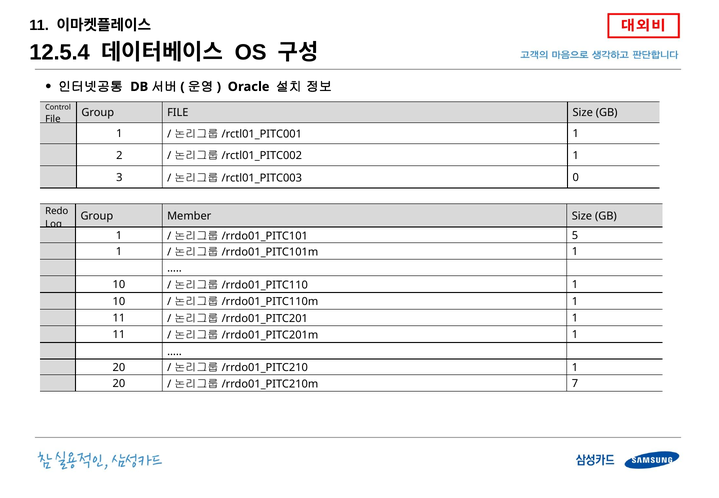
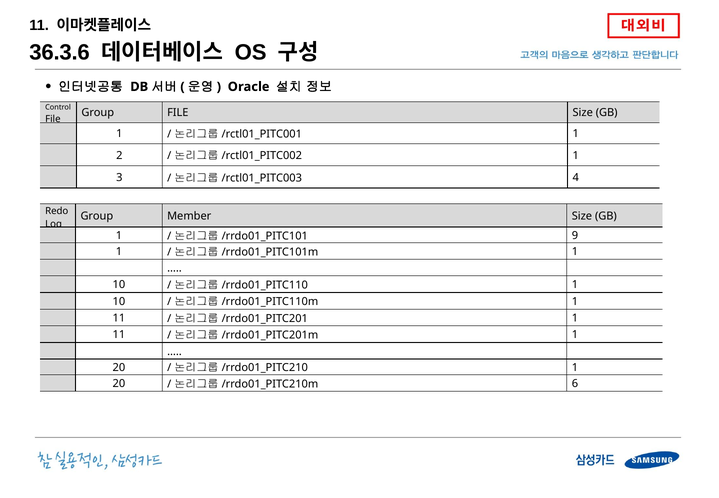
12.5.4: 12.5.4 -> 36.3.6
0: 0 -> 4
5: 5 -> 9
7: 7 -> 6
